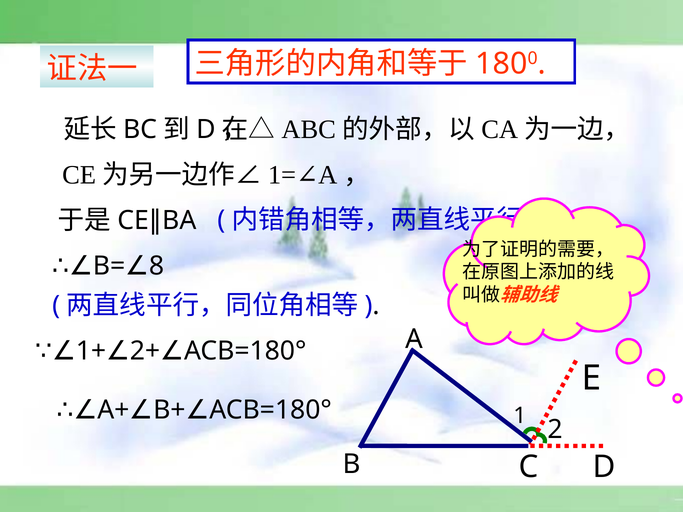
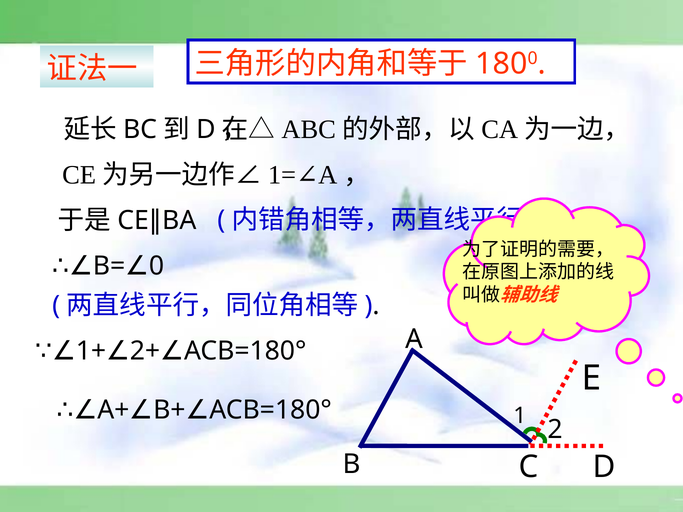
8: 8 -> 0
